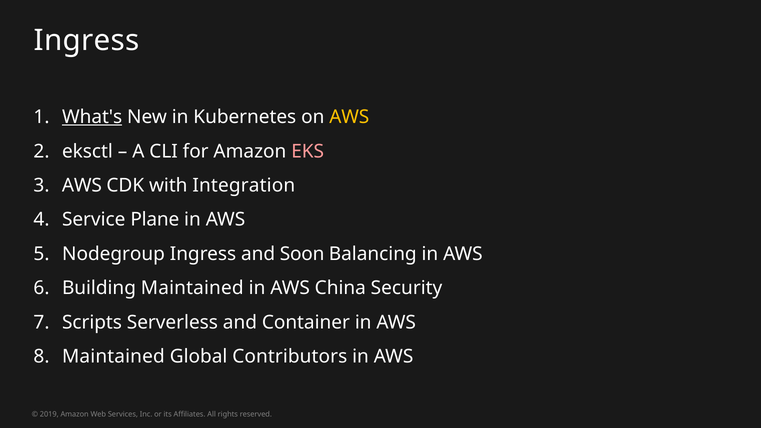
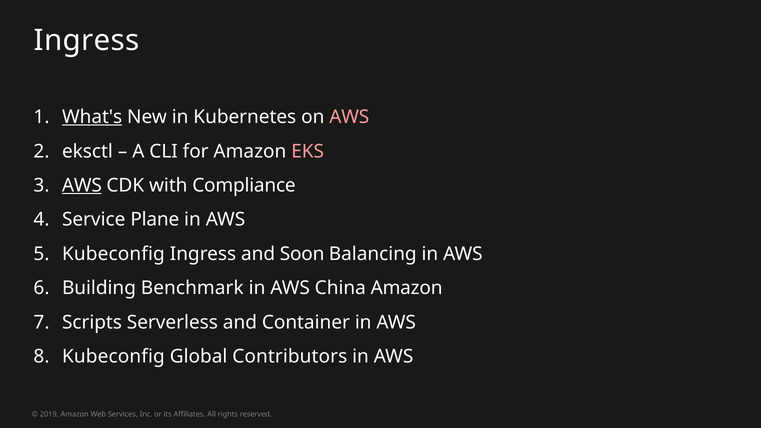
AWS at (349, 117) colour: yellow -> pink
AWS at (82, 186) underline: none -> present
Integration: Integration -> Compliance
Nodegroup at (113, 254): Nodegroup -> Kubeconfig
Building Maintained: Maintained -> Benchmark
China Security: Security -> Amazon
Maintained at (113, 357): Maintained -> Kubeconfig
